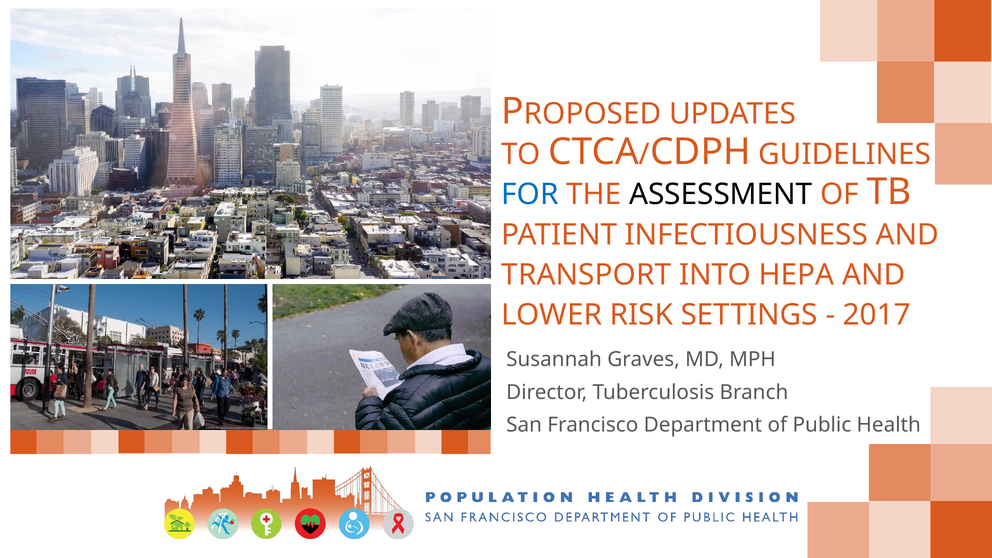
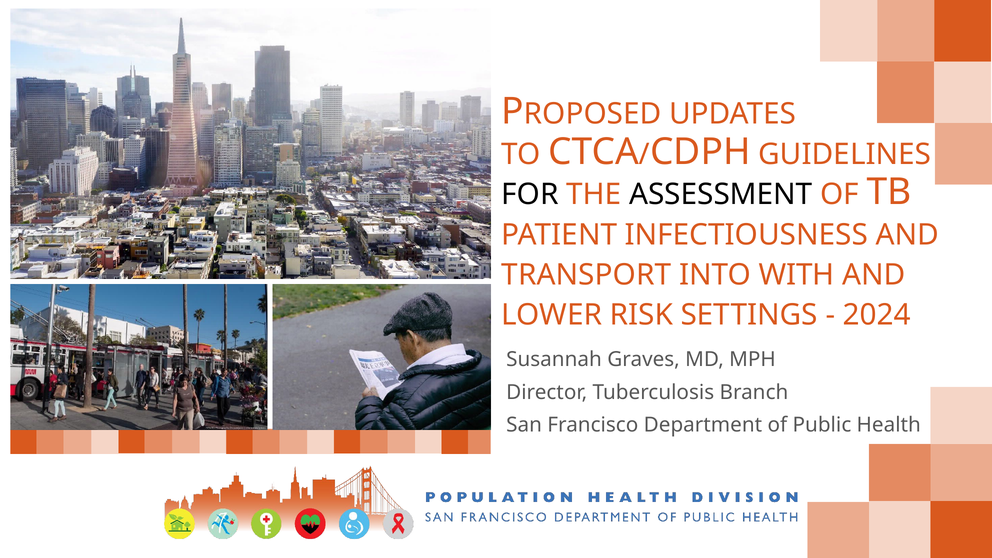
FOR colour: blue -> black
HEPA: HEPA -> WITH
2017: 2017 -> 2024
